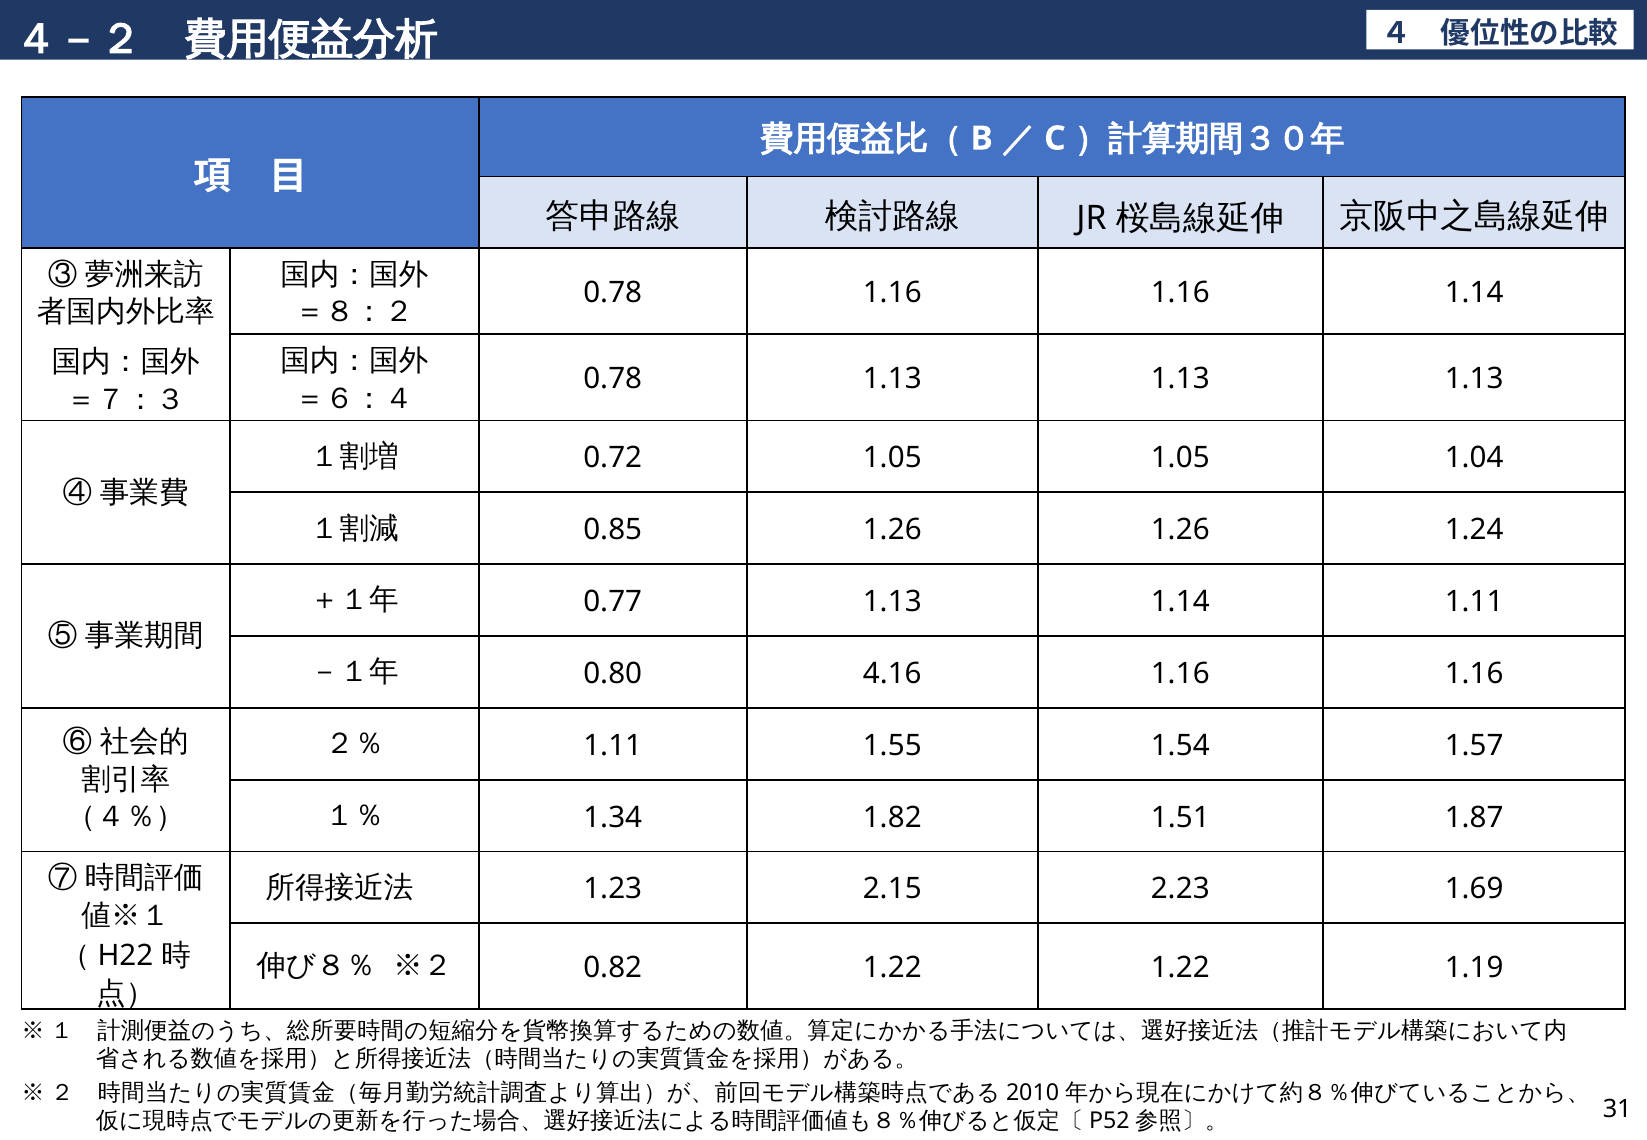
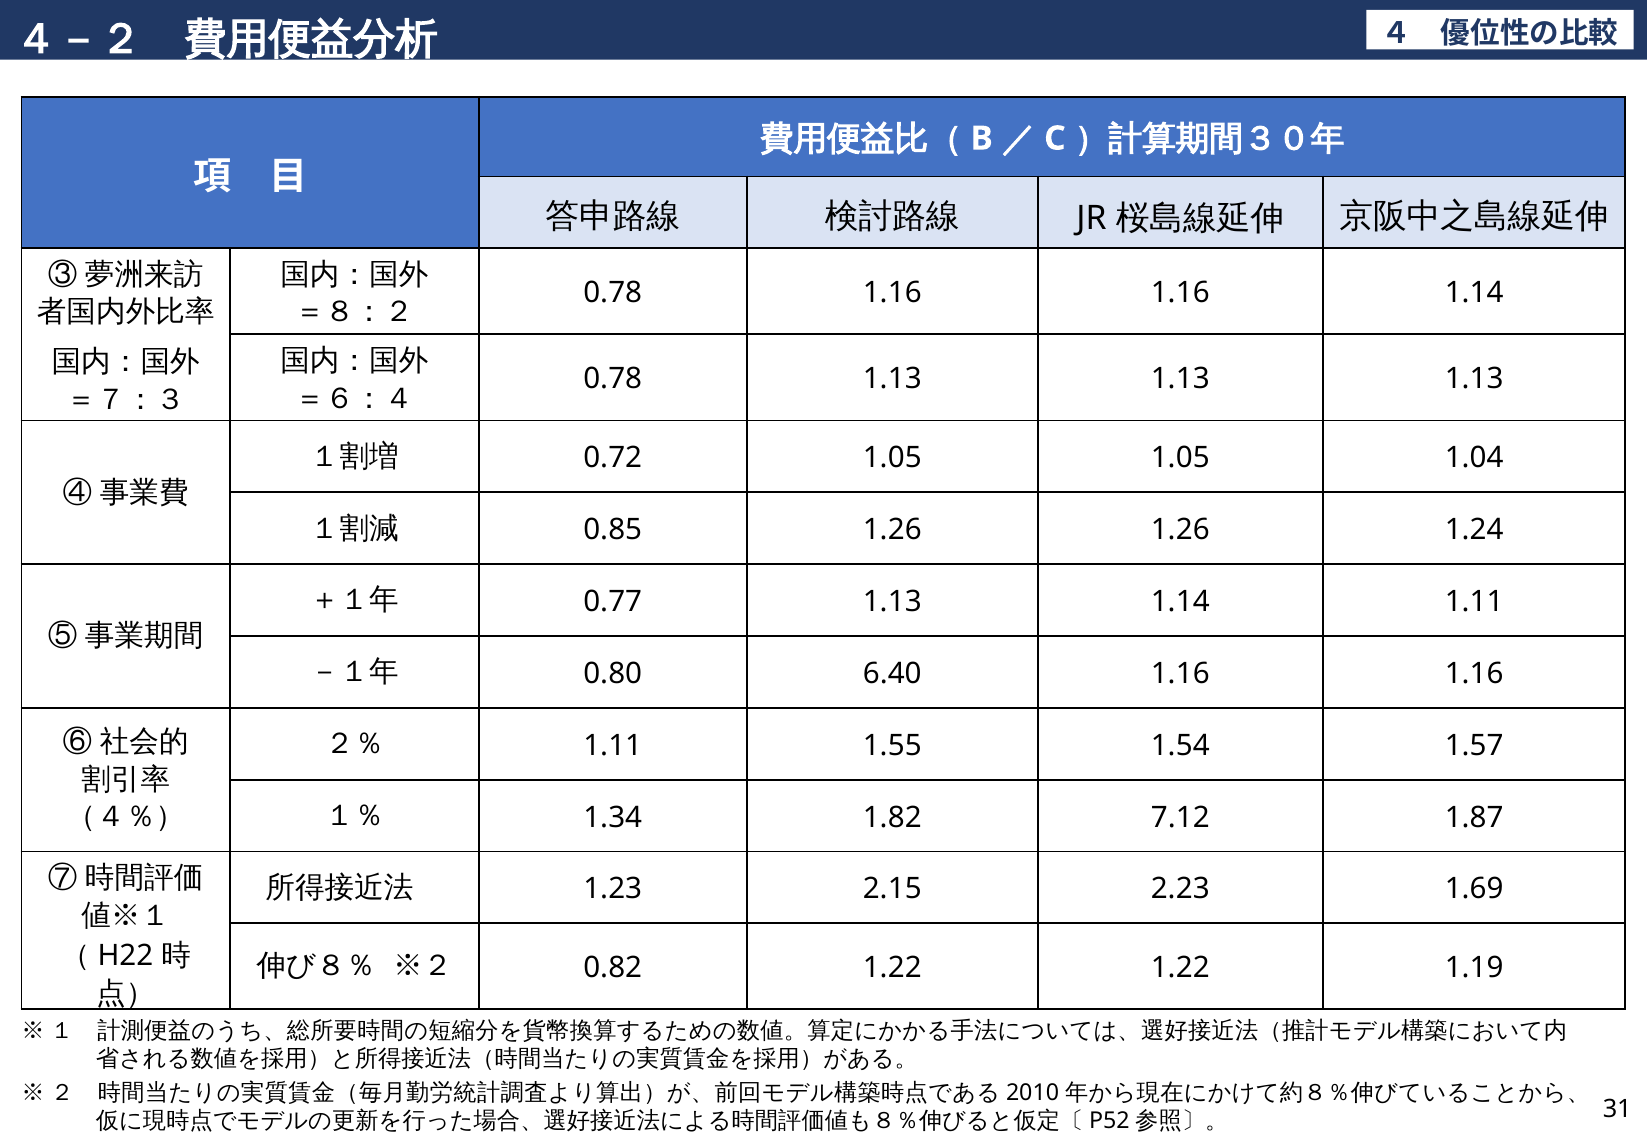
4.16: 4.16 -> 6.40
1.51: 1.51 -> 7.12
